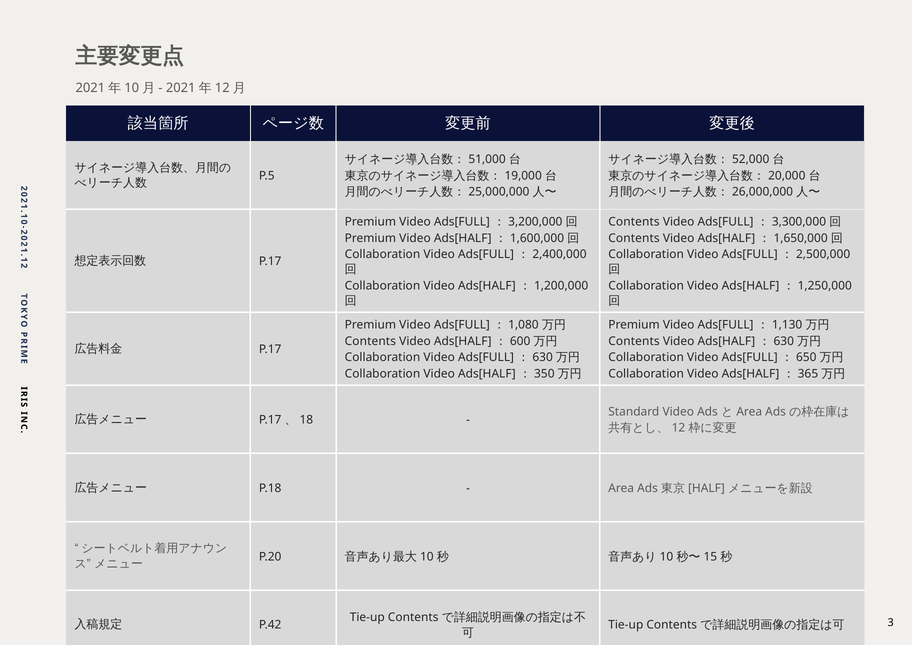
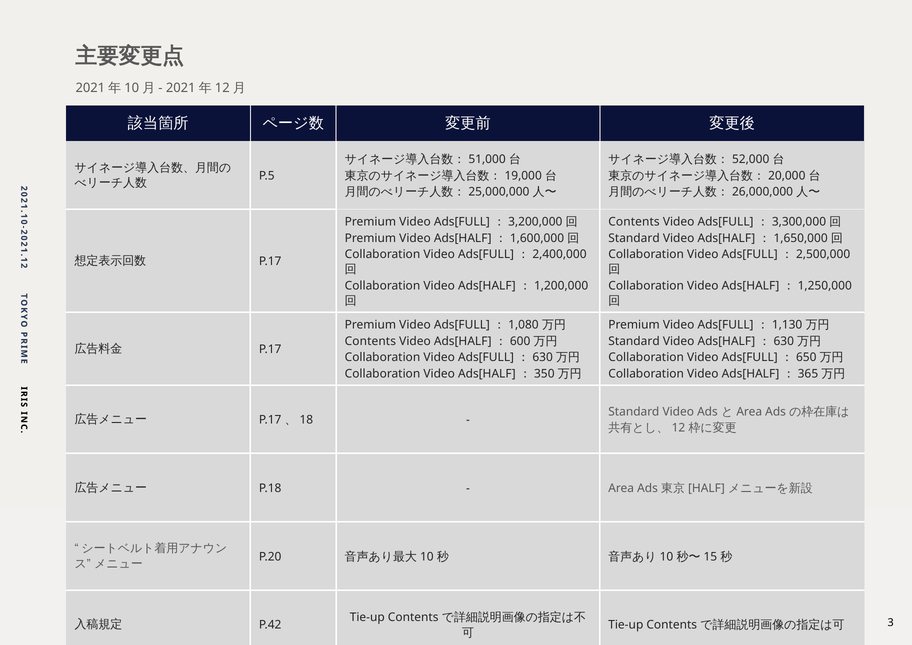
Contents at (634, 238): Contents -> Standard
Contents at (634, 341): Contents -> Standard
